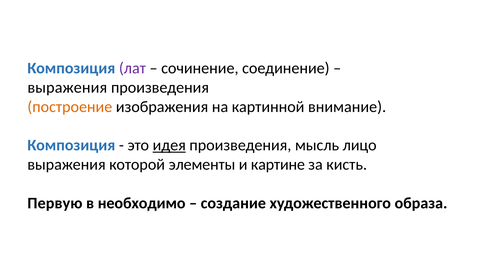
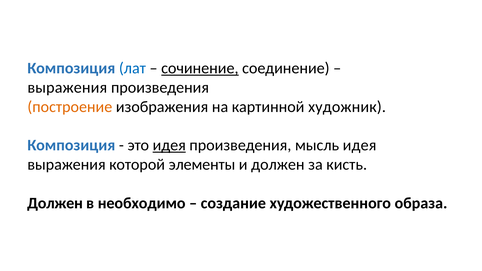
лат colour: purple -> blue
сочинение underline: none -> present
внимание: внимание -> художник
мысль лицо: лицо -> идея
и картине: картине -> должен
Первую at (55, 203): Первую -> Должен
